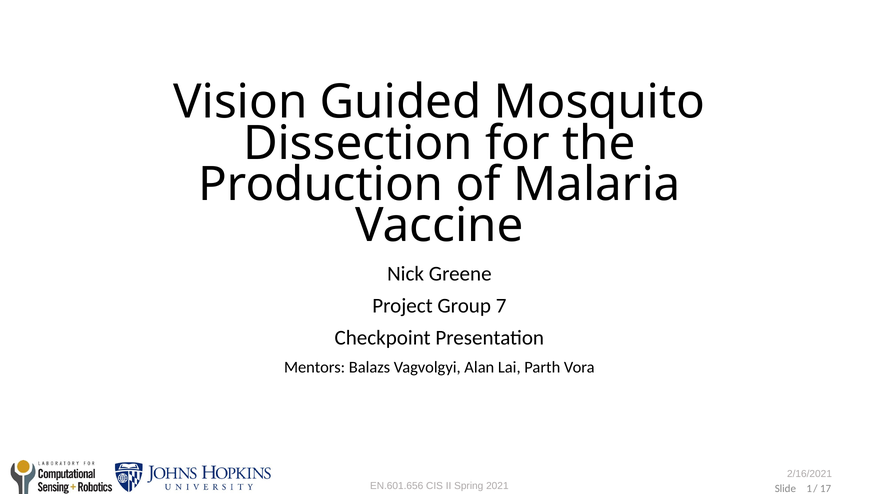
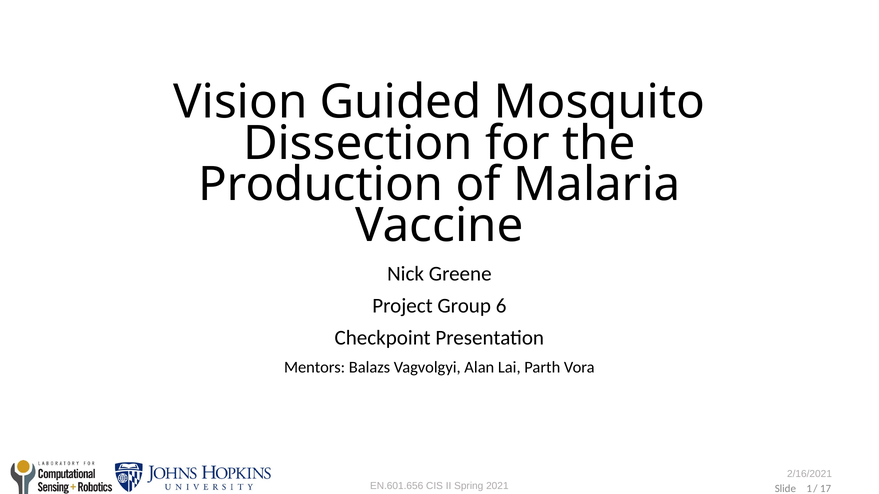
7: 7 -> 6
